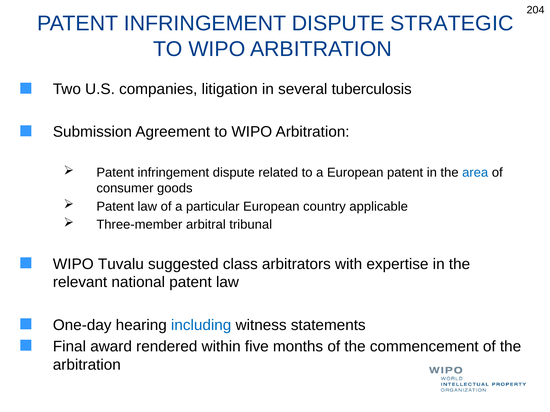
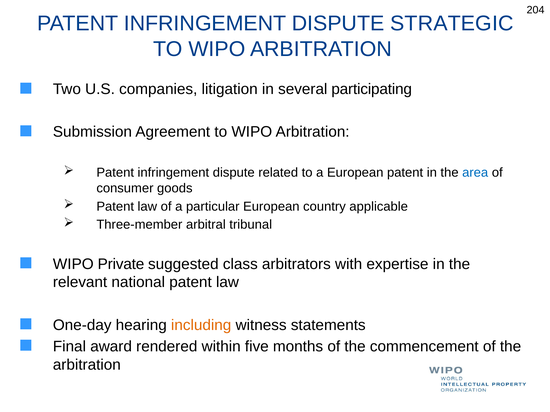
tuberculosis: tuberculosis -> participating
Tuvalu: Tuvalu -> Private
including colour: blue -> orange
